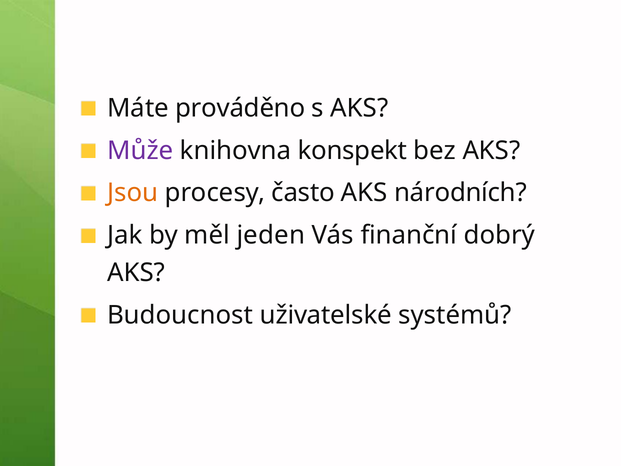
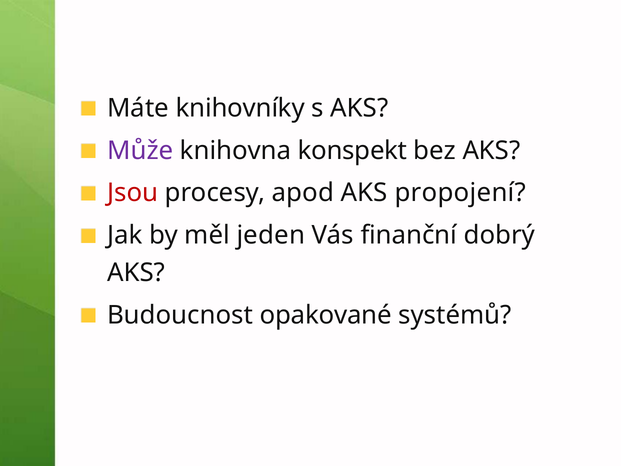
prováděno: prováděno -> knihovníky
Jsou colour: orange -> red
často: často -> apod
národních: národních -> propojení
uživatelské: uživatelské -> opakované
